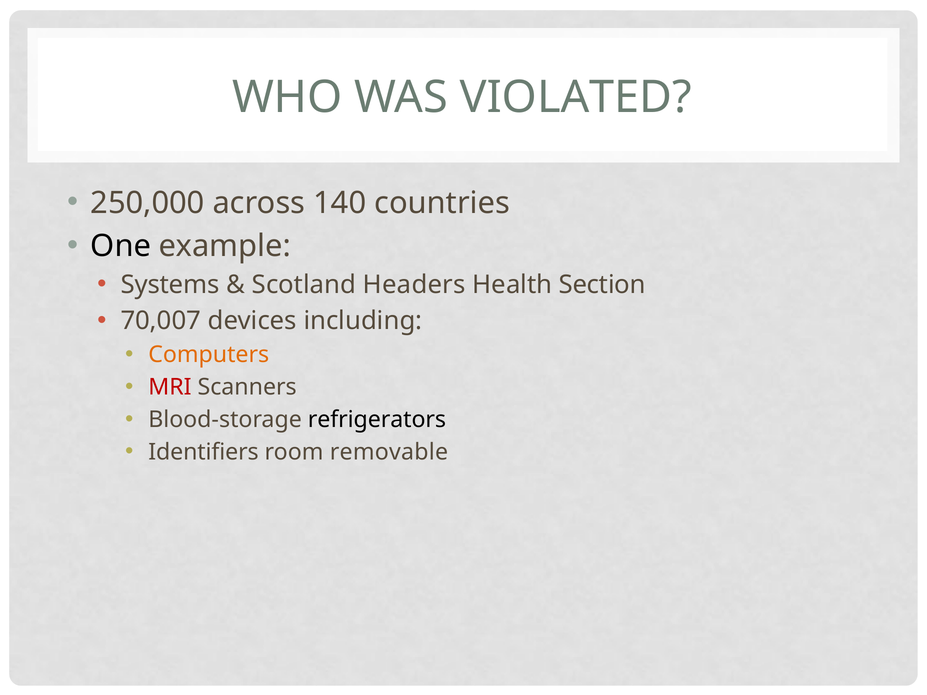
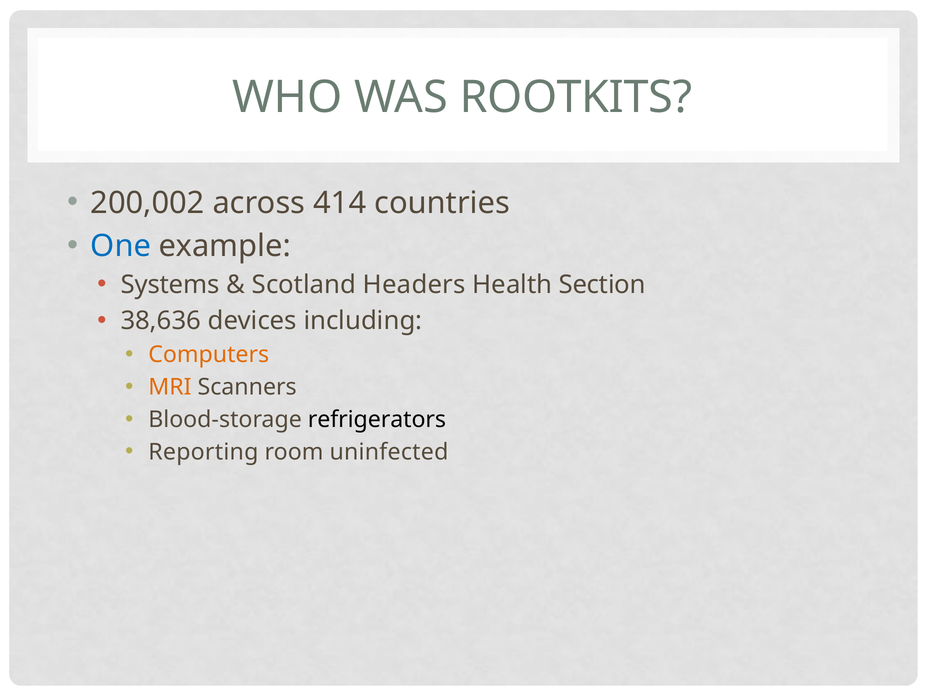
VIOLATED: VIOLATED -> ROOTKITS
250,000: 250,000 -> 200,002
140: 140 -> 414
One colour: black -> blue
70,007: 70,007 -> 38,636
MRI colour: red -> orange
Identifiers: Identifiers -> Reporting
removable: removable -> uninfected
